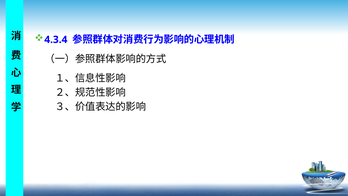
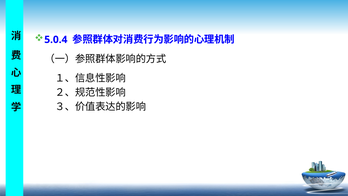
4.3.4: 4.3.4 -> 5.0.4
